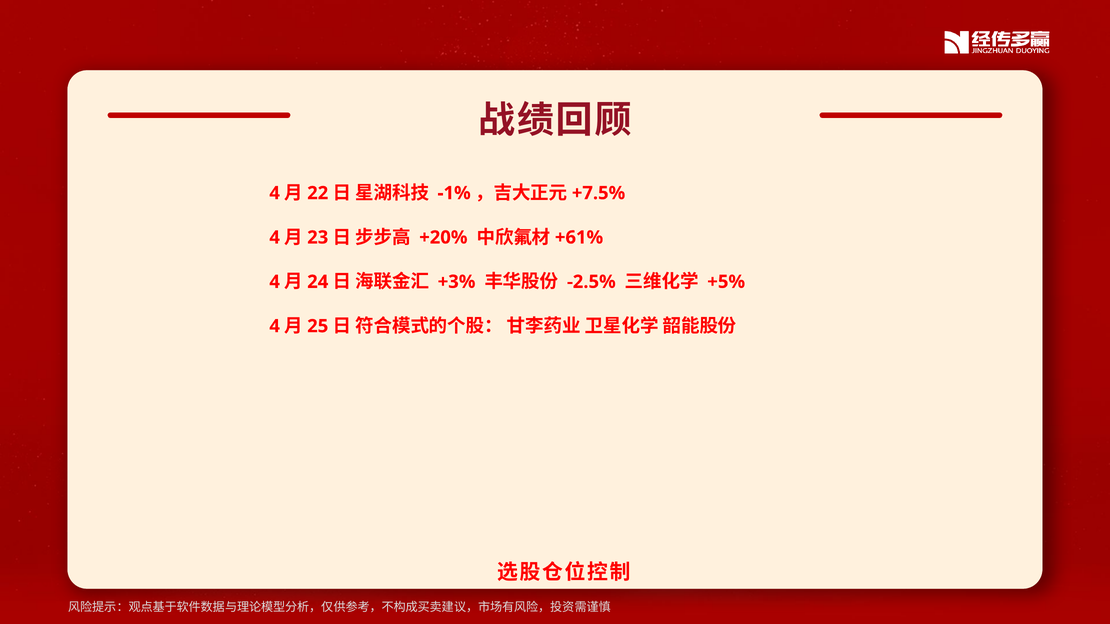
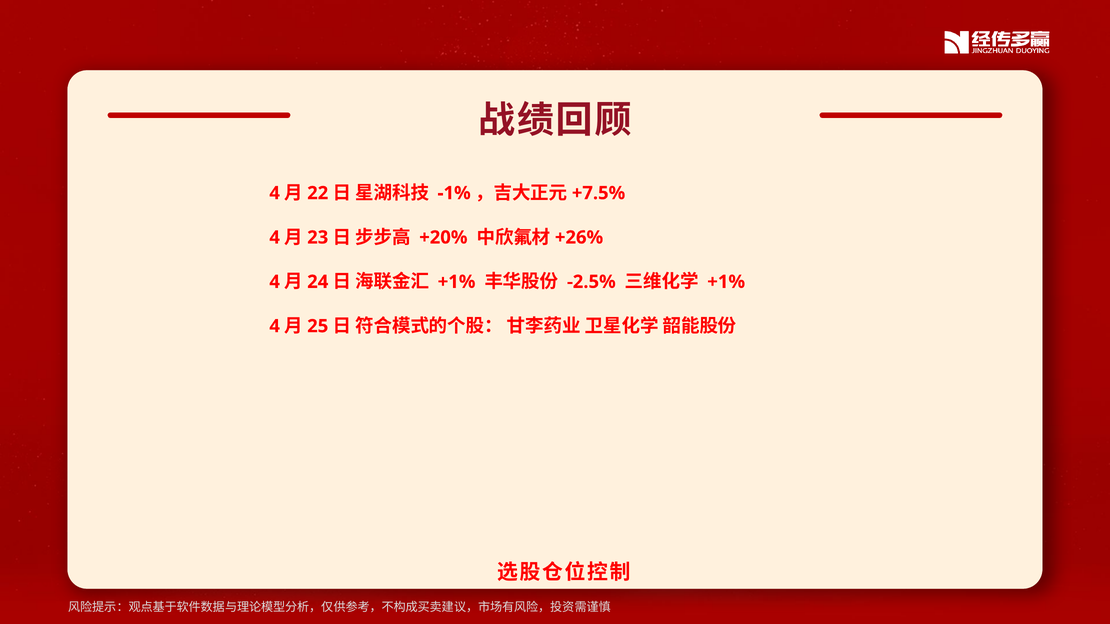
+61%: +61% -> +26%
+3% at (457, 282): +3% -> +1%
+5% at (726, 282): +5% -> +1%
